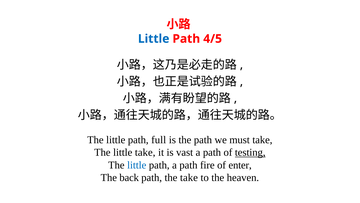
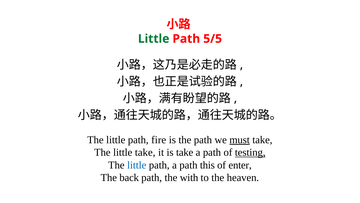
Little at (154, 39) colour: blue -> green
4/5: 4/5 -> 5/5
full: full -> fire
must underline: none -> present
is vast: vast -> take
fire: fire -> this
the take: take -> with
